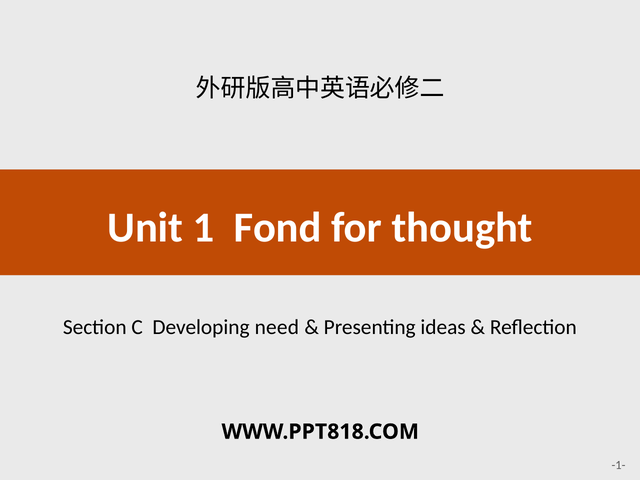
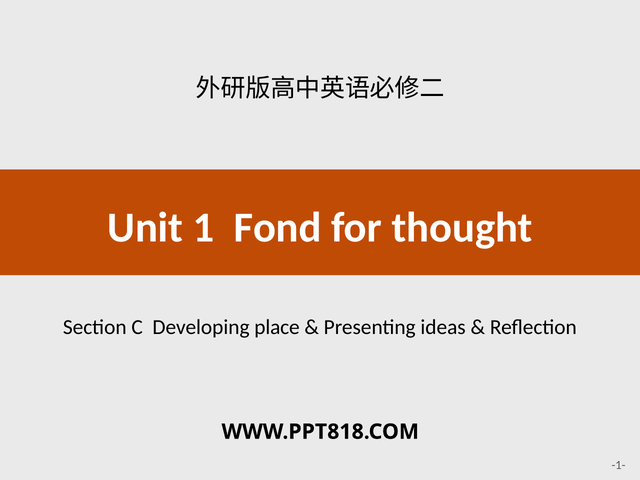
need: need -> place
